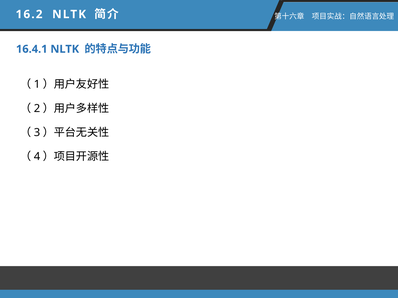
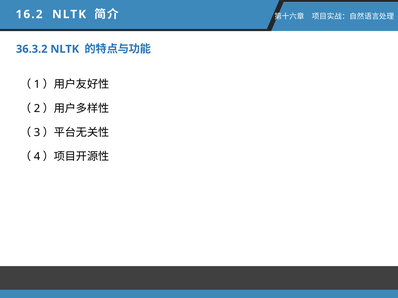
16.4.1: 16.4.1 -> 36.3.2
